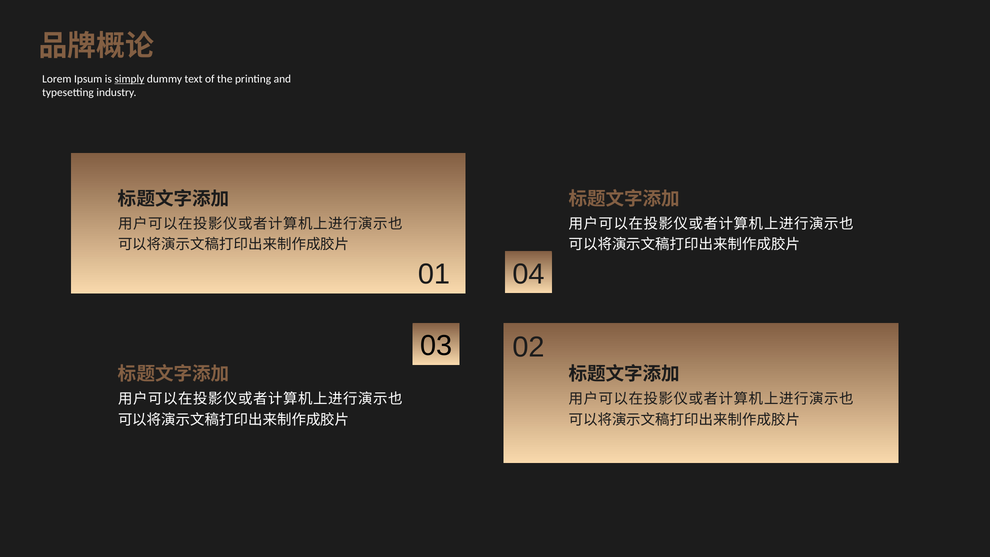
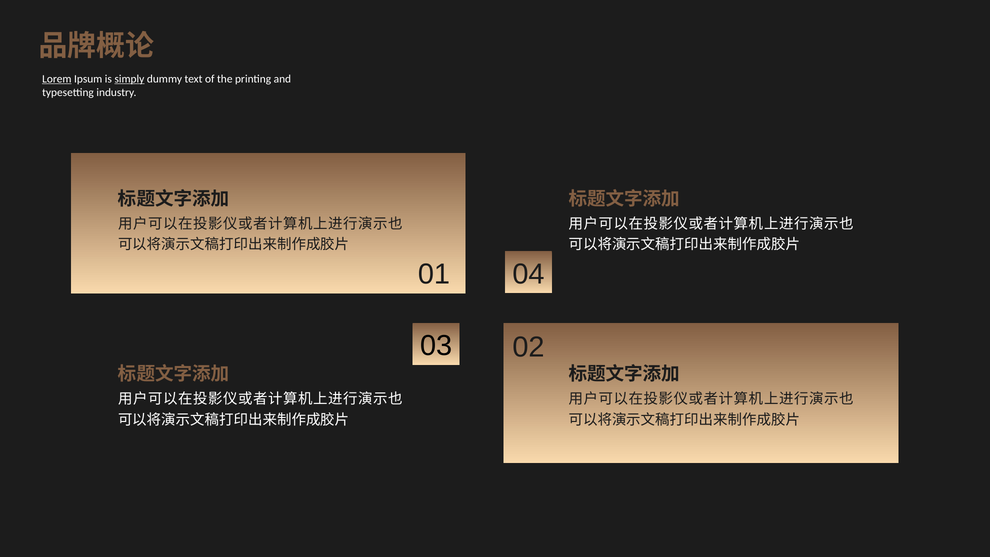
Lorem underline: none -> present
